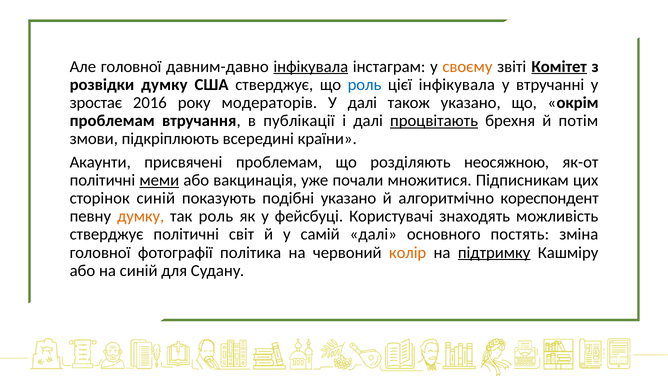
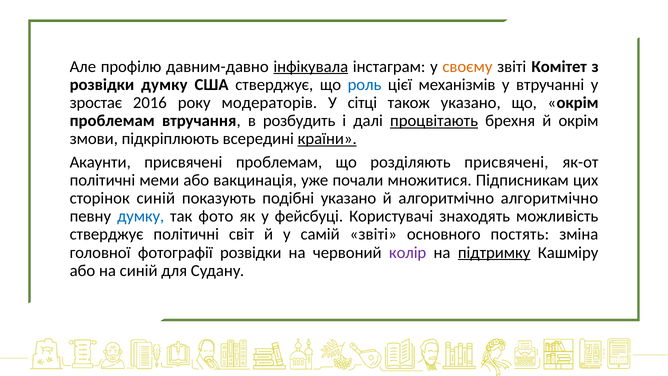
Але головної: головної -> профілю
Комітет underline: present -> none
цієї інфікувала: інфікувала -> механізмів
У далі: далі -> сітці
публікації: публікації -> розбудить
й потім: потім -> окрім
країни underline: none -> present
розділяють неосяжною: неосяжною -> присвячені
меми underline: present -> none
алгоритмічно кореспондент: кореспондент -> алгоритмічно
думку at (141, 216) colour: orange -> blue
так роль: роль -> фото
самій далі: далі -> звіті
фотографії політика: політика -> розвідки
колір colour: orange -> purple
